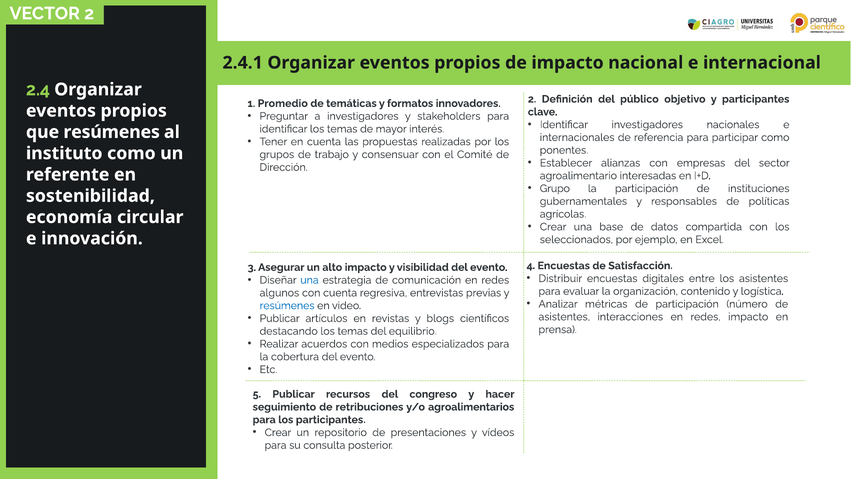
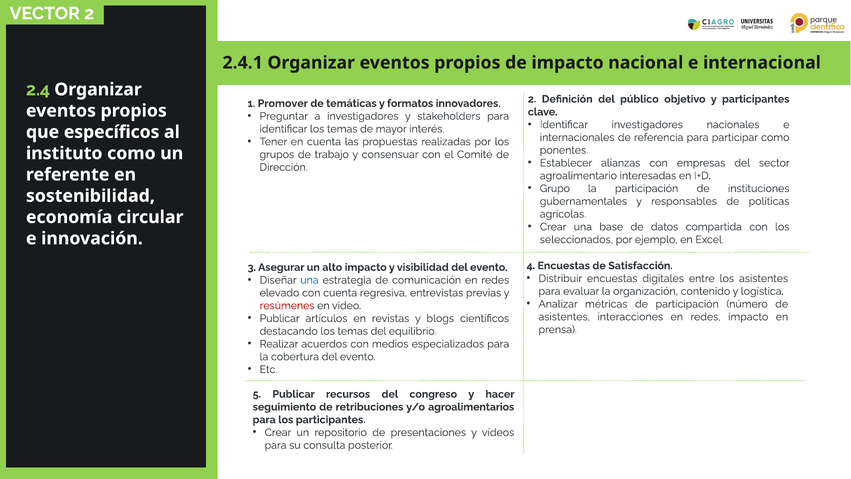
Promedio: Promedio -> Promover
que resúmenes: resúmenes -> específicos
algunos: algunos -> elevado
resúmenes at (287, 306) colour: blue -> red
